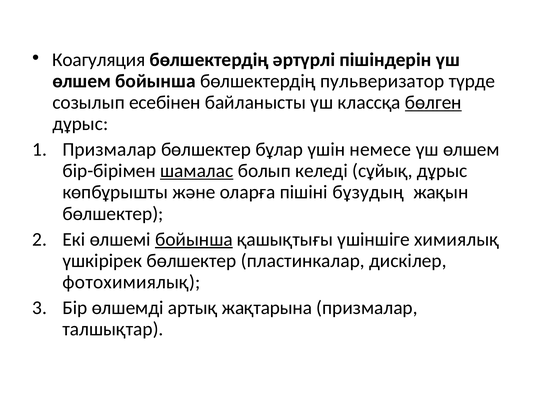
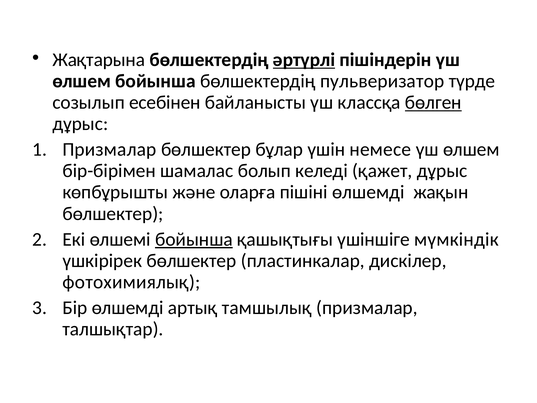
Коагуляция: Коагуляция -> Жақтарына
әртүрлі underline: none -> present
шамалас underline: present -> none
сұйық: сұйық -> қажет
пішіні бұзудың: бұзудың -> өлшемді
химиялық: химиялық -> мүмкіндік
жақтарына: жақтарына -> тамшылық
